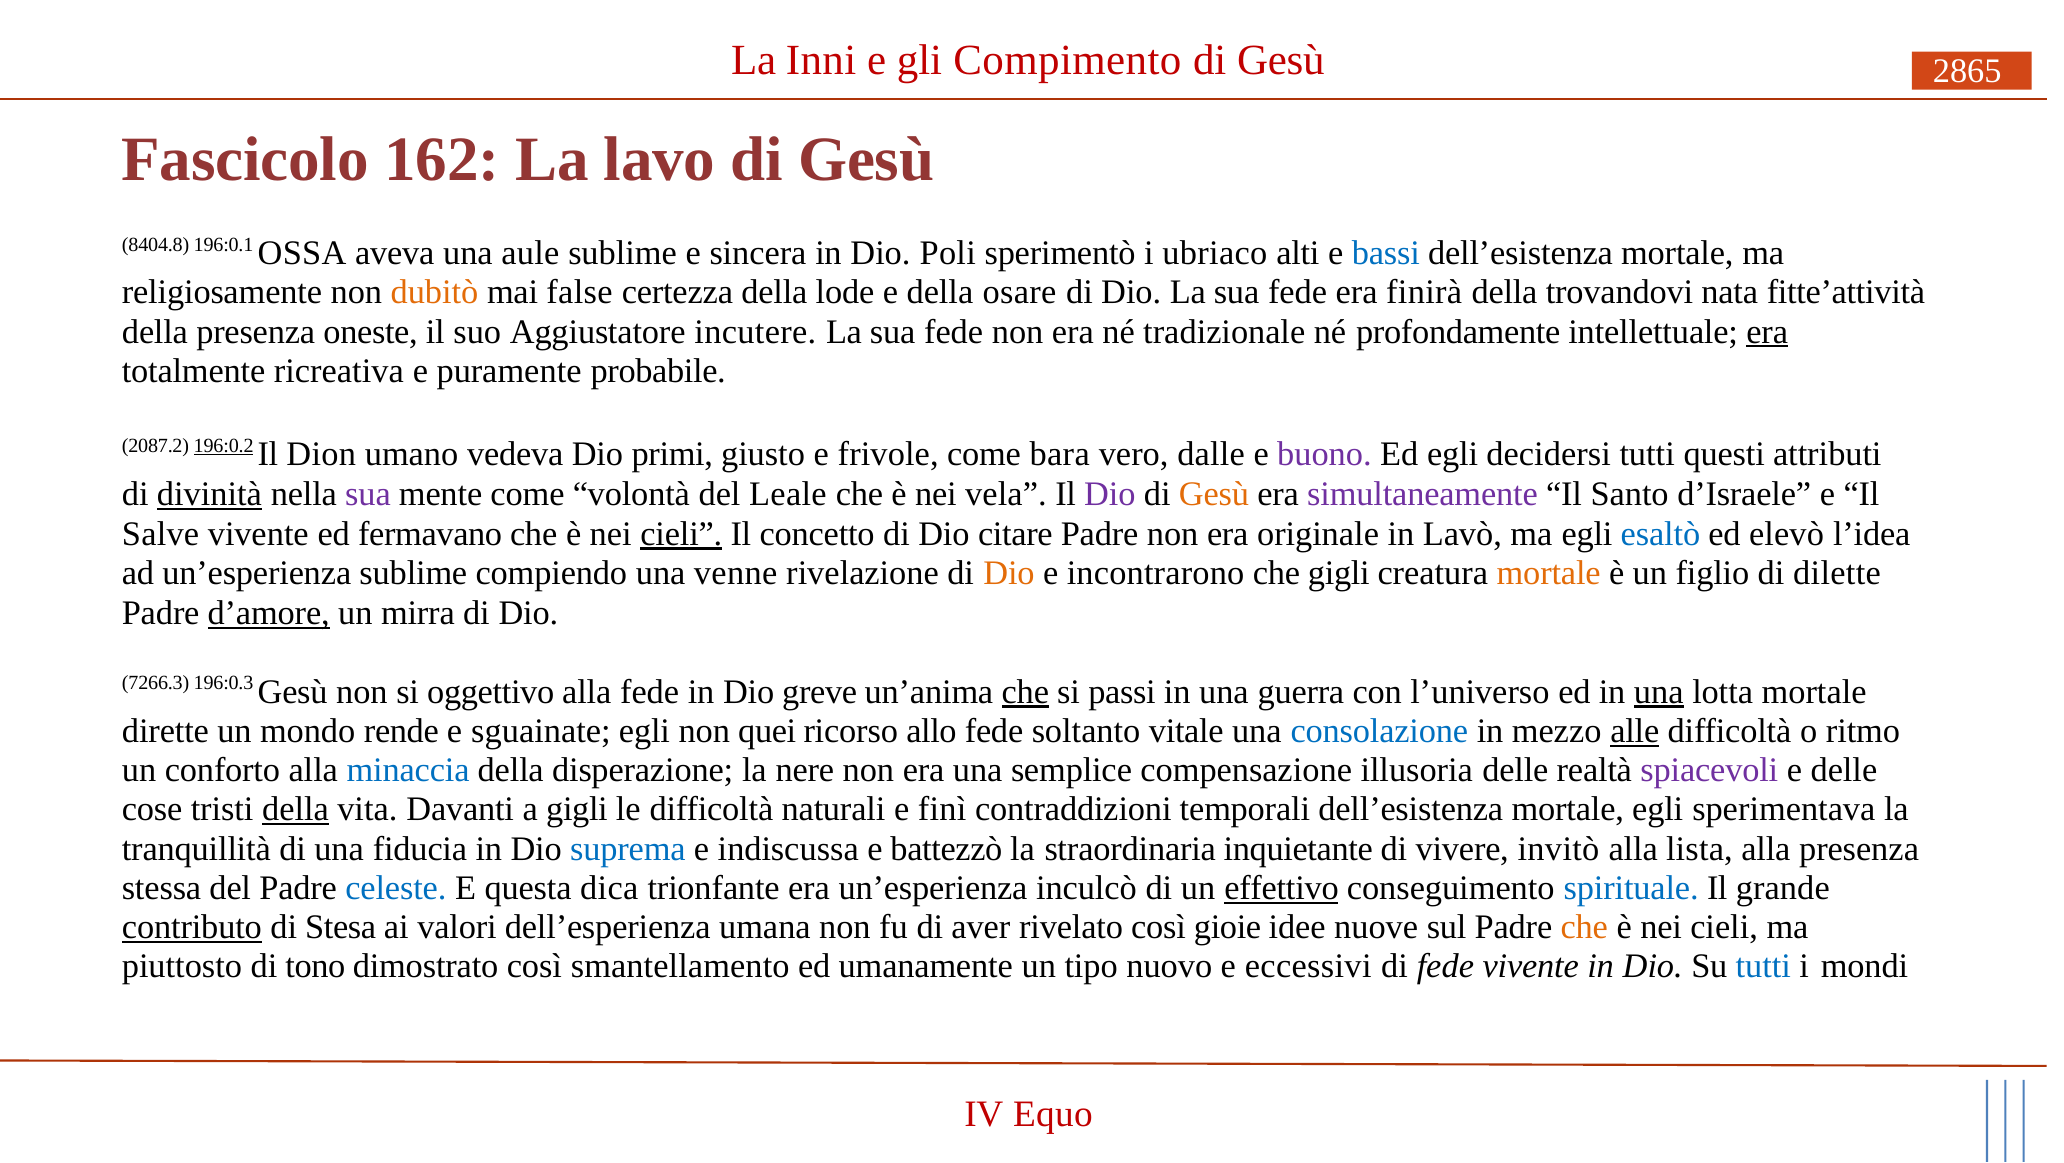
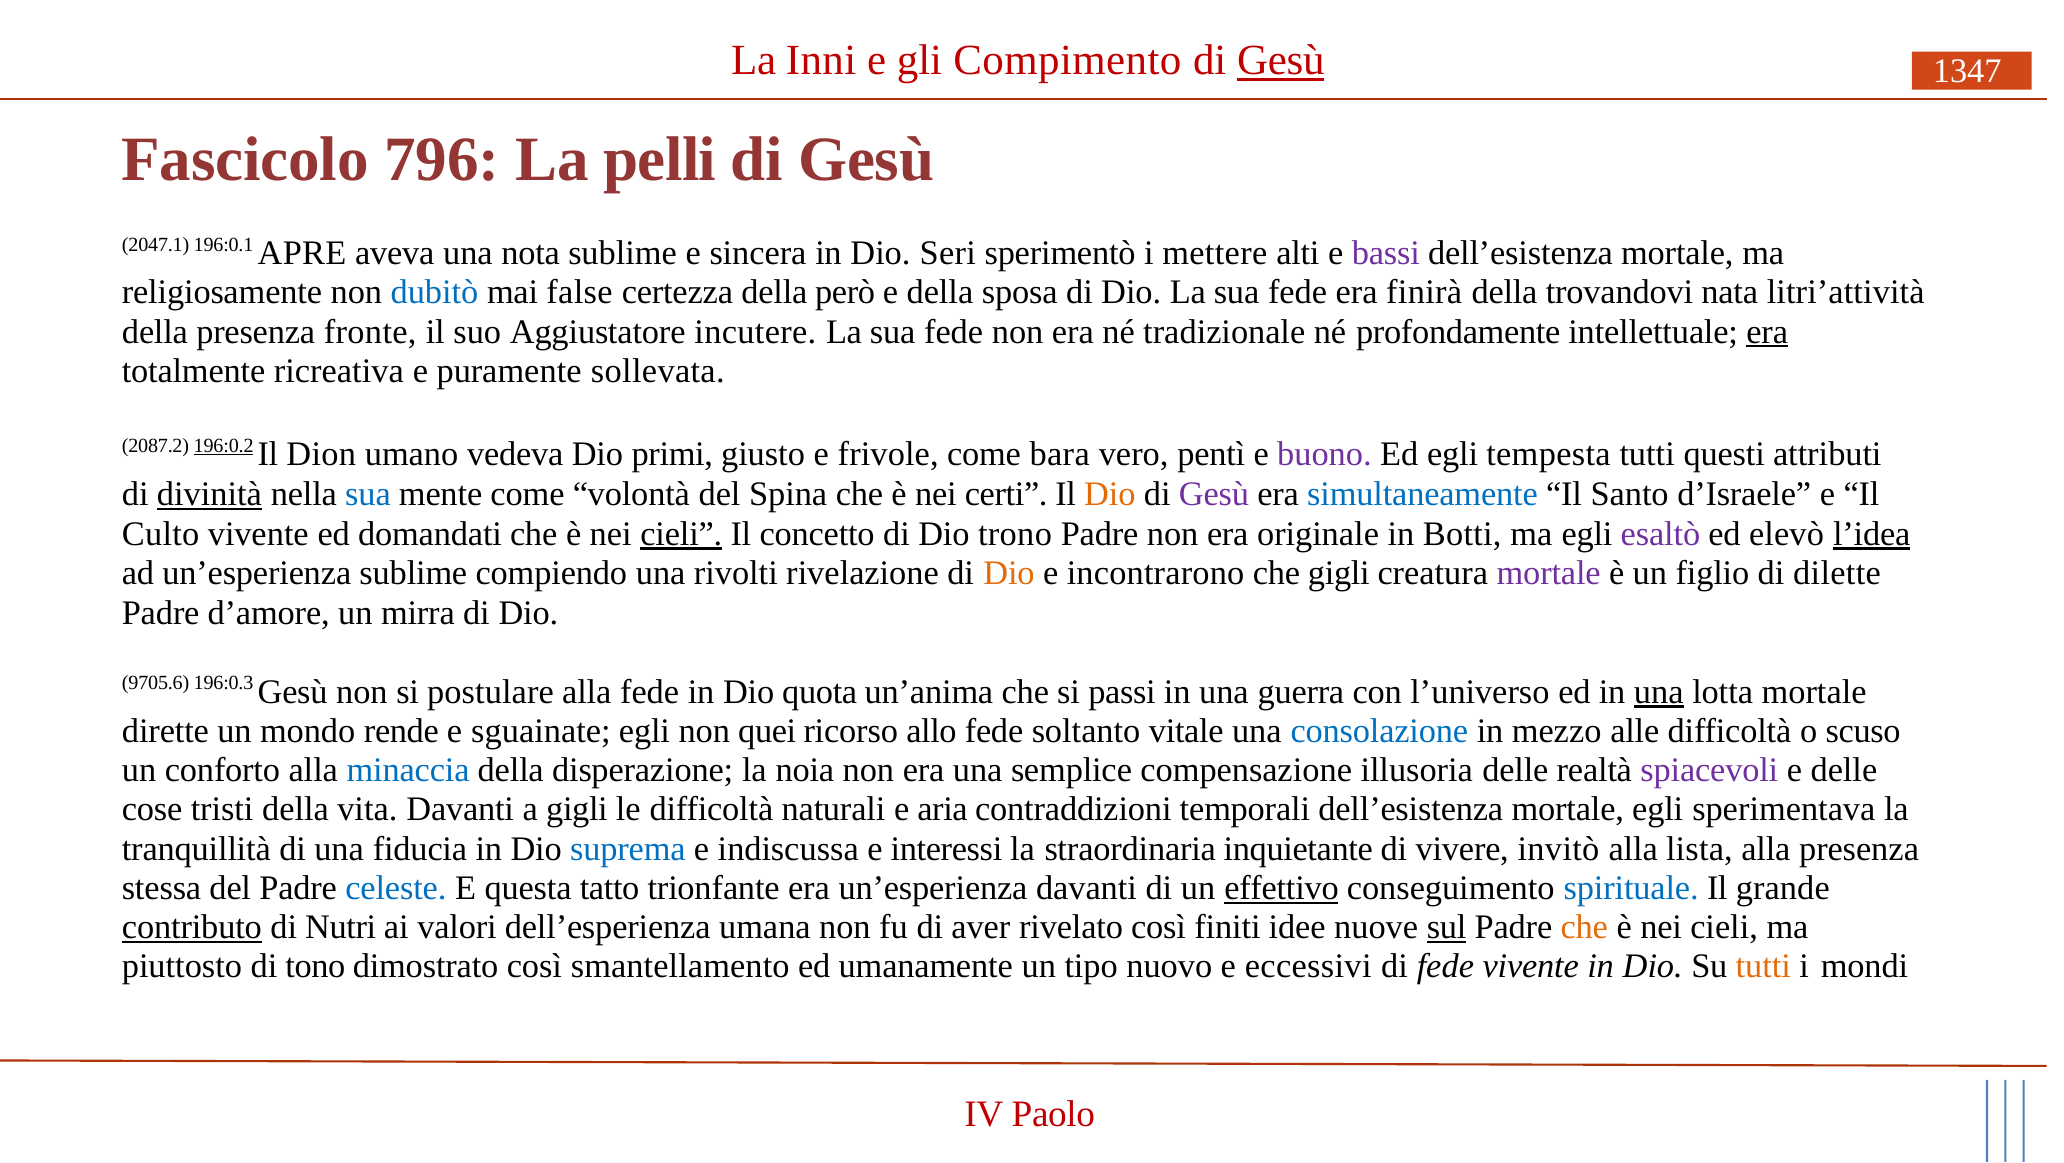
Gesù at (1281, 61) underline: none -> present
2865: 2865 -> 1347
162: 162 -> 796
lavo: lavo -> pelli
8404.8: 8404.8 -> 2047.1
OSSA: OSSA -> APRE
aule: aule -> nota
Poli: Poli -> Seri
ubriaco: ubriaco -> mettere
bassi colour: blue -> purple
dubitò colour: orange -> blue
lode: lode -> però
osare: osare -> sposa
fitte’attività: fitte’attività -> litri’attività
oneste: oneste -> fronte
probabile: probabile -> sollevata
dalle: dalle -> pentì
decidersi: decidersi -> tempesta
sua at (368, 494) colour: purple -> blue
Leale: Leale -> Spina
vela: vela -> certi
Dio at (1110, 494) colour: purple -> orange
Gesù at (1214, 494) colour: orange -> purple
simultaneamente colour: purple -> blue
Salve: Salve -> Culto
fermavano: fermavano -> domandati
citare: citare -> trono
Lavò: Lavò -> Botti
esaltò colour: blue -> purple
l’idea underline: none -> present
venne: venne -> rivolti
mortale at (1549, 573) colour: orange -> purple
d’amore underline: present -> none
7266.3: 7266.3 -> 9705.6
oggettivo: oggettivo -> postulare
greve: greve -> quota
che at (1025, 691) underline: present -> none
alle underline: present -> none
ritmo: ritmo -> scuso
nere: nere -> noia
della at (296, 809) underline: present -> none
finì: finì -> aria
battezzò: battezzò -> interessi
dica: dica -> tatto
un’esperienza inculcò: inculcò -> davanti
Stesa: Stesa -> Nutri
gioie: gioie -> finiti
sul underline: none -> present
tutti at (1763, 966) colour: blue -> orange
Equo: Equo -> Paolo
